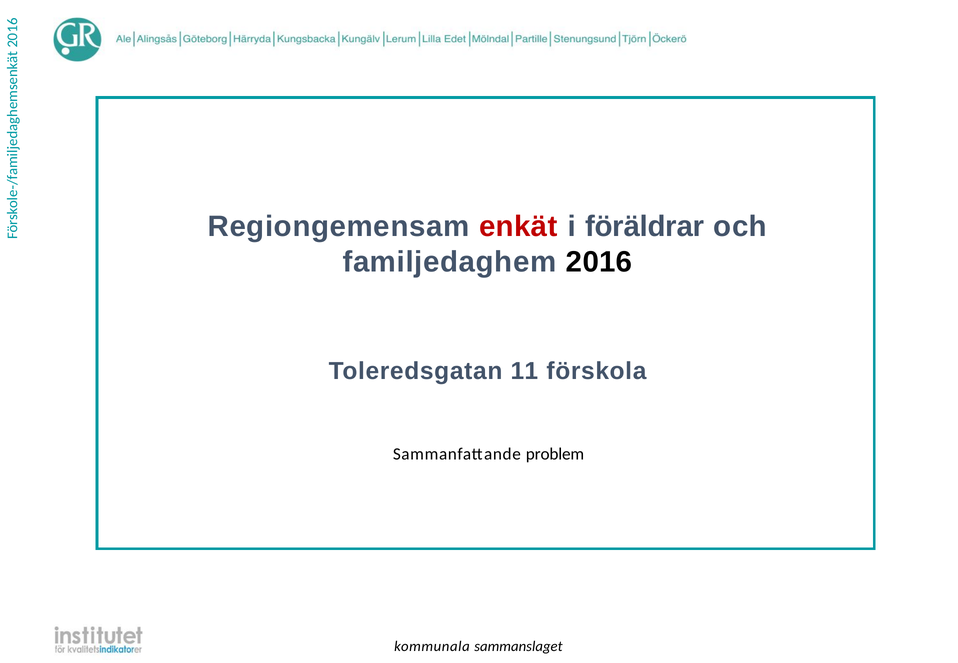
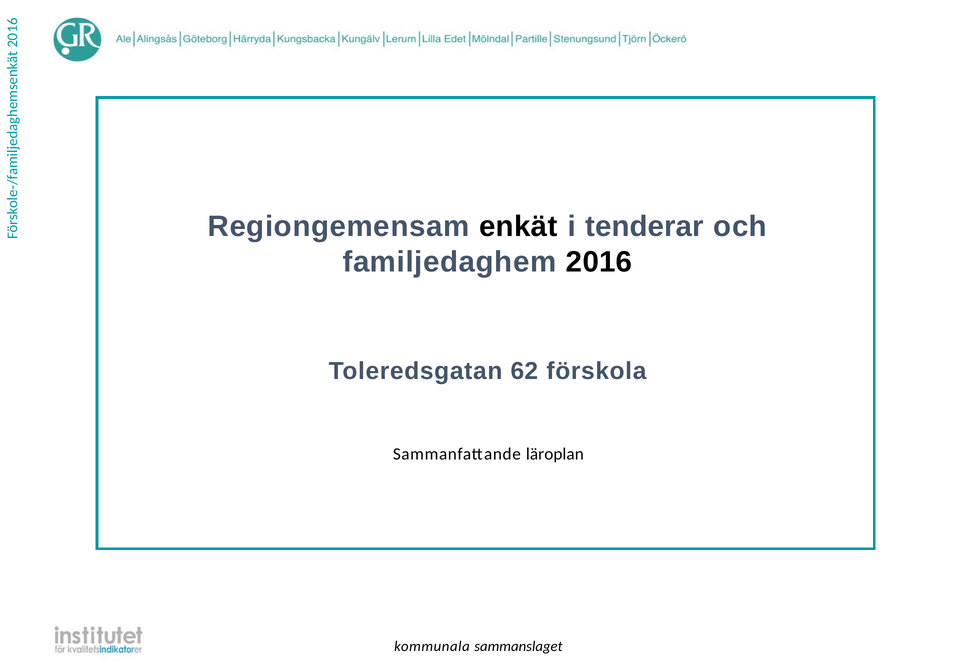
enkät colour: red -> black
föräldrar: föräldrar -> tenderar
11: 11 -> 62
problem: problem -> läroplan
